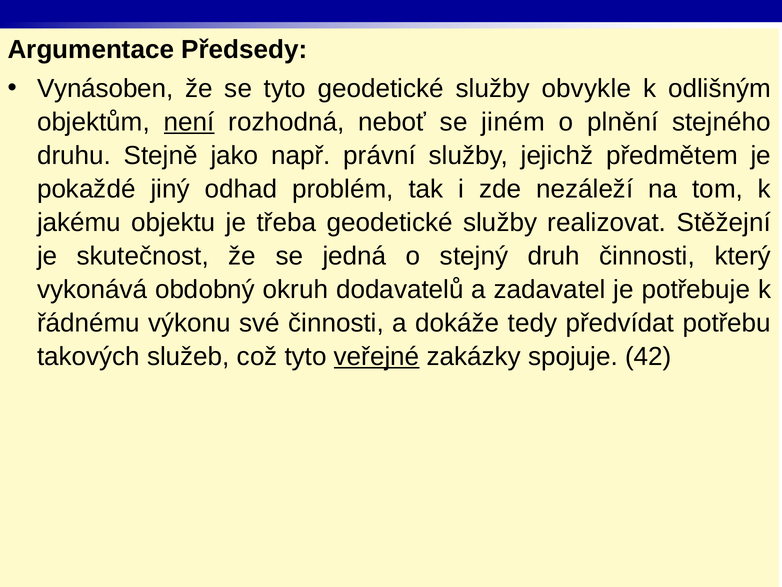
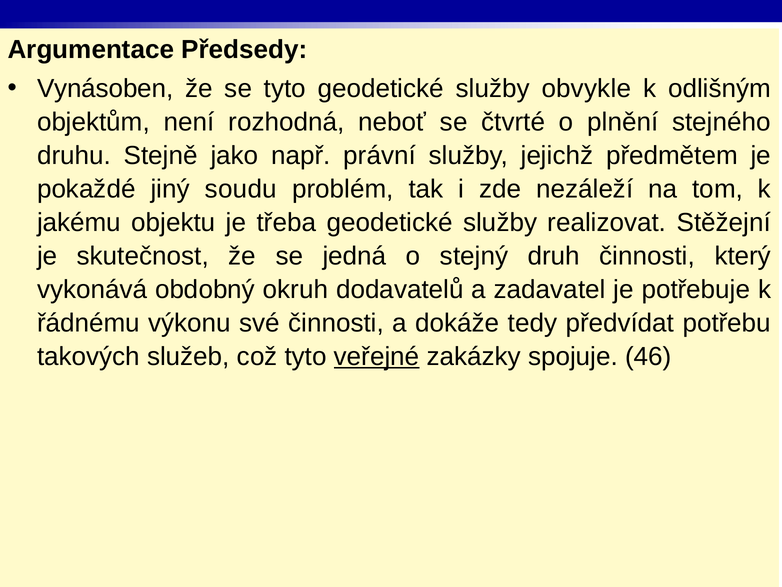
není underline: present -> none
jiném: jiném -> čtvrté
odhad: odhad -> soudu
42: 42 -> 46
